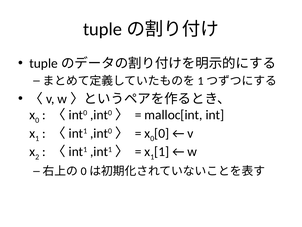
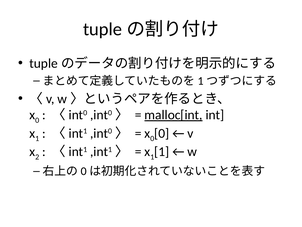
malloc[int underline: none -> present
